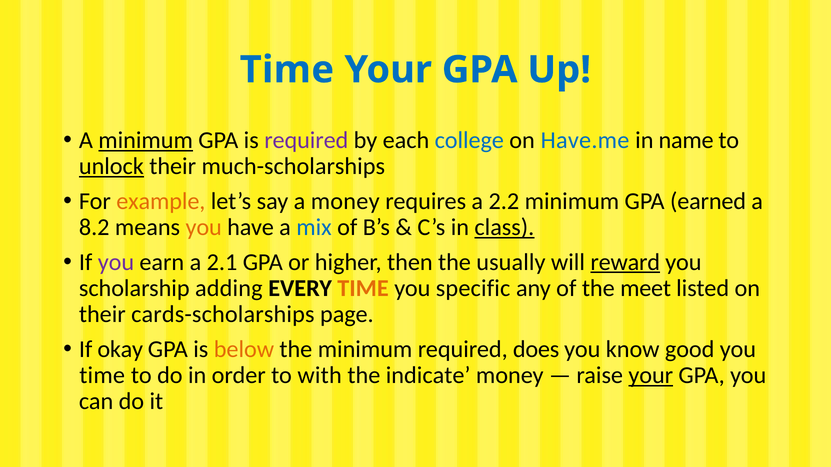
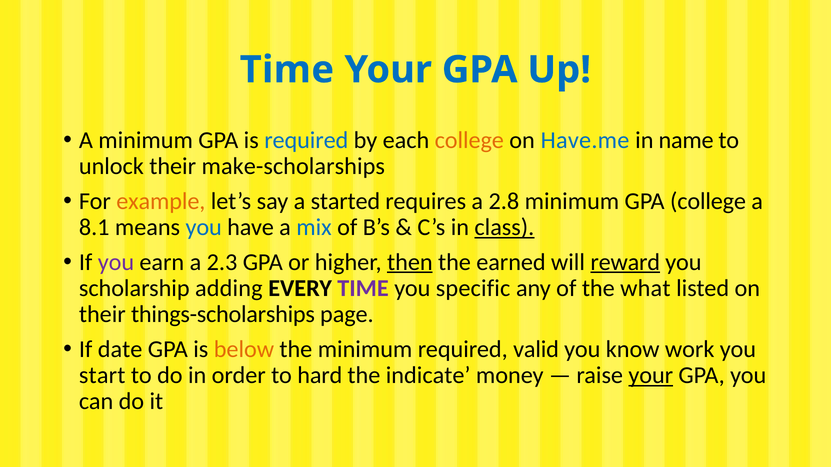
minimum at (146, 140) underline: present -> none
required at (306, 140) colour: purple -> blue
college at (469, 140) colour: blue -> orange
unlock underline: present -> none
much-scholarships: much-scholarships -> make-scholarships
a money: money -> started
2.2: 2.2 -> 2.8
GPA earned: earned -> college
8.2: 8.2 -> 8.1
you at (204, 228) colour: orange -> blue
2.1: 2.1 -> 2.3
then underline: none -> present
usually: usually -> earned
TIME at (363, 288) colour: orange -> purple
meet: meet -> what
cards-scholarships: cards-scholarships -> things-scholarships
okay: okay -> date
does: does -> valid
good: good -> work
time at (102, 375): time -> start
with: with -> hard
